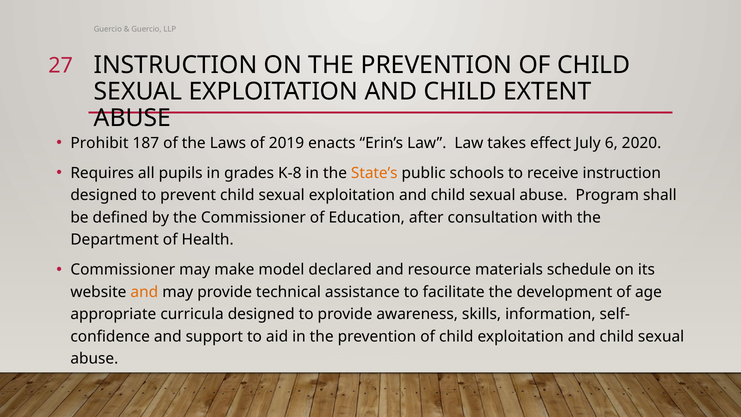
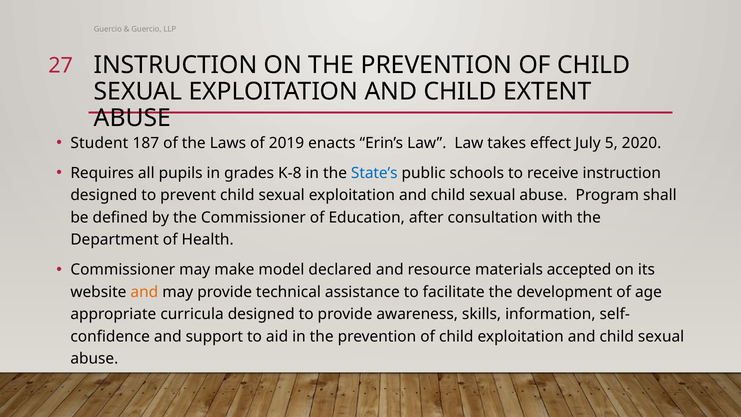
Prohibit: Prohibit -> Student
6: 6 -> 5
State’s colour: orange -> blue
schedule: schedule -> accepted
